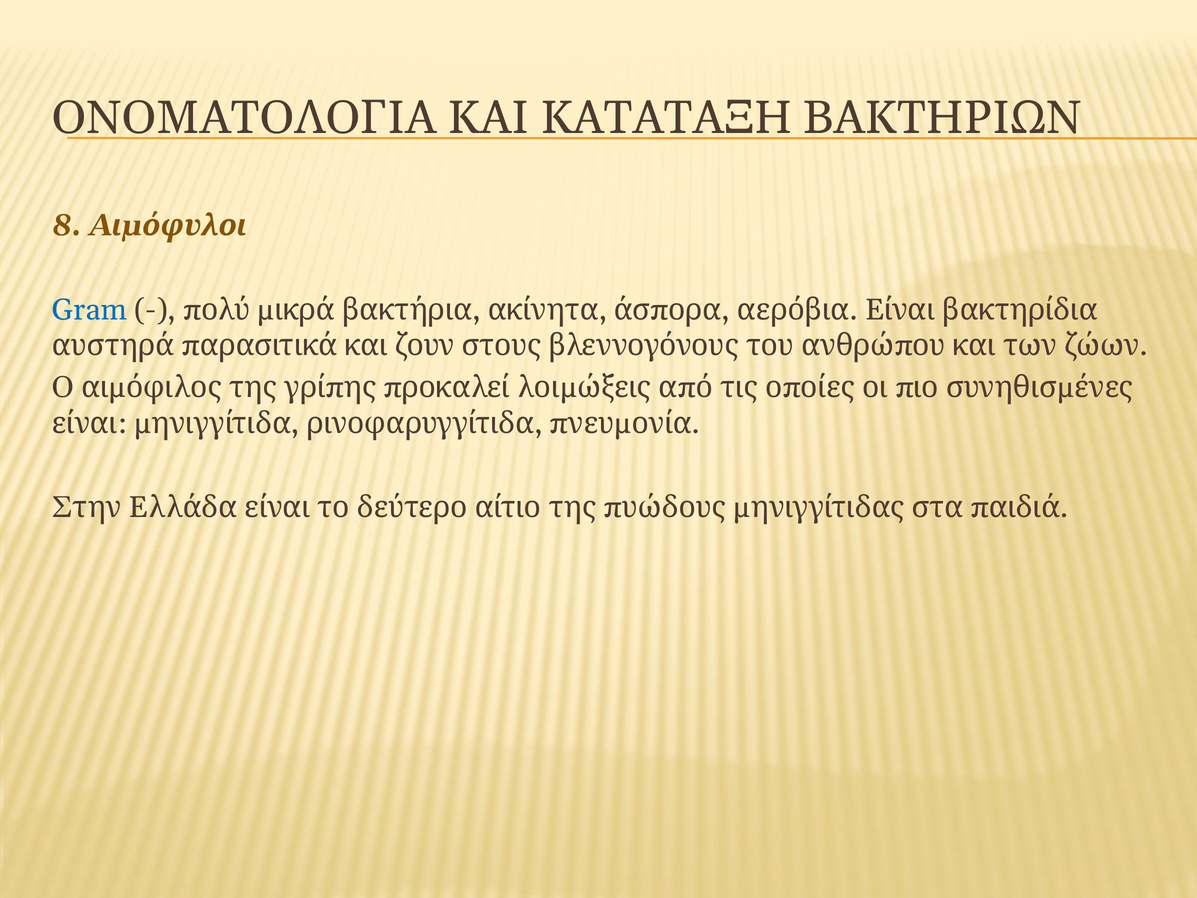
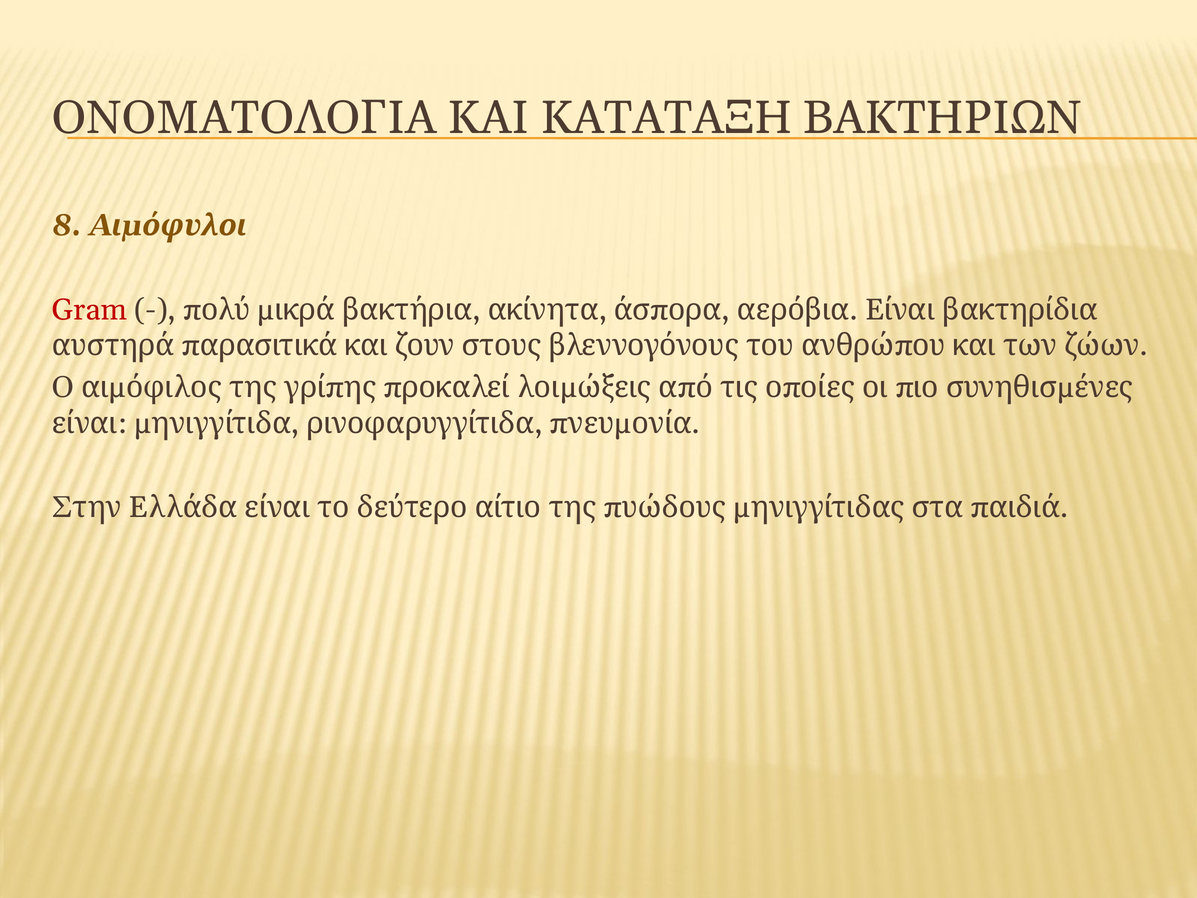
Gram colour: blue -> red
